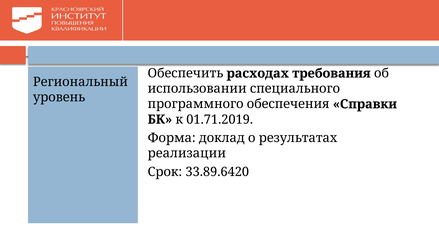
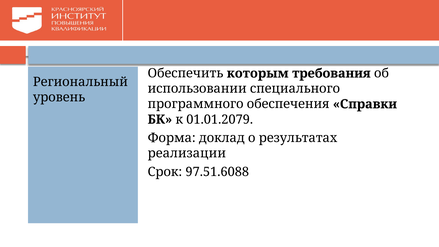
расходах: расходах -> которым
01.71.2019: 01.71.2019 -> 01.01.2079
33.89.6420: 33.89.6420 -> 97.51.6088
